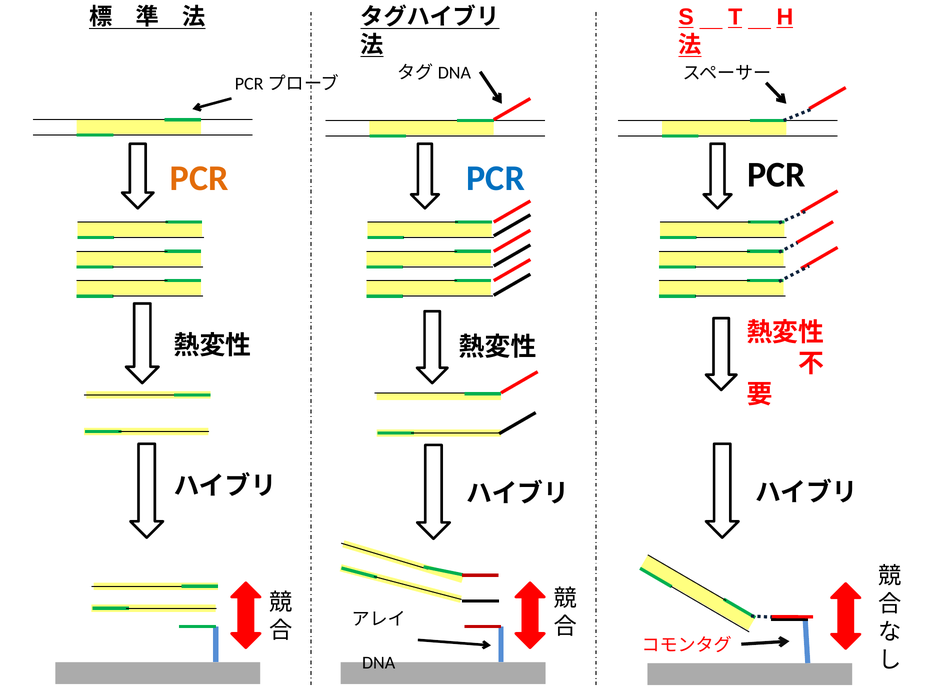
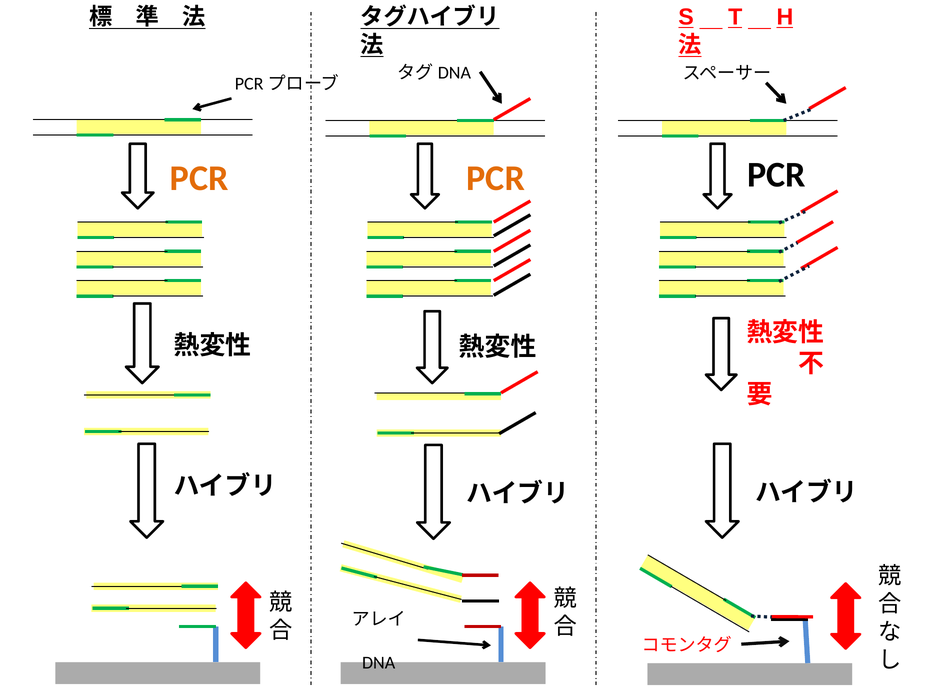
PCR at (496, 178) colour: blue -> orange
